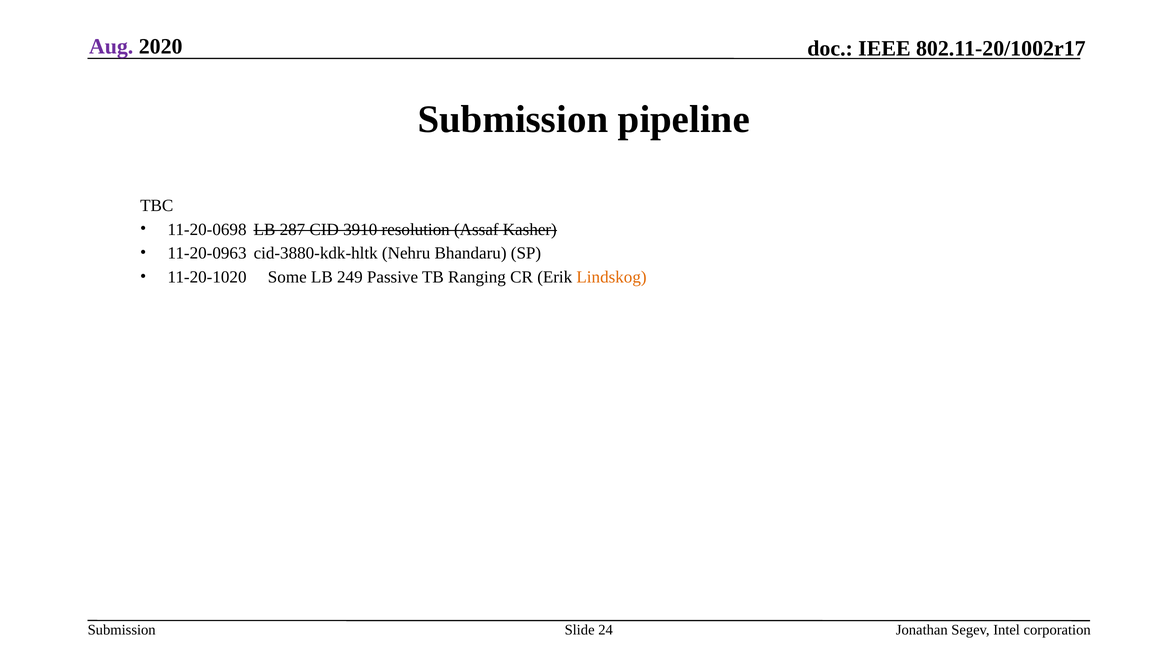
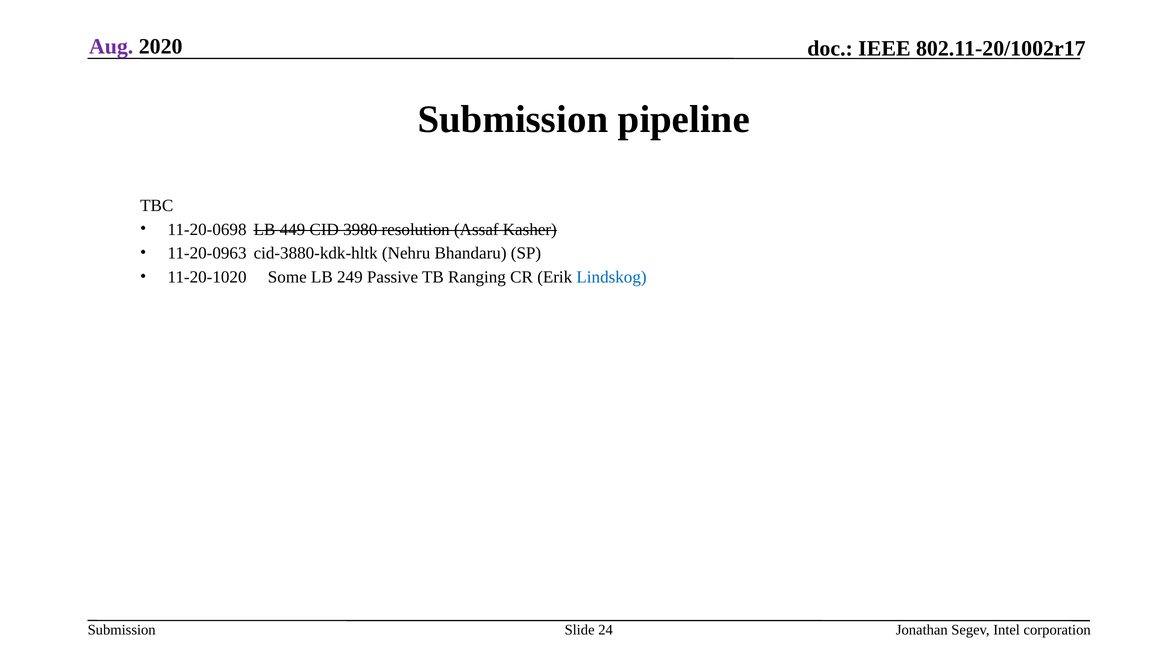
287: 287 -> 449
3910: 3910 -> 3980
Lindskog colour: orange -> blue
